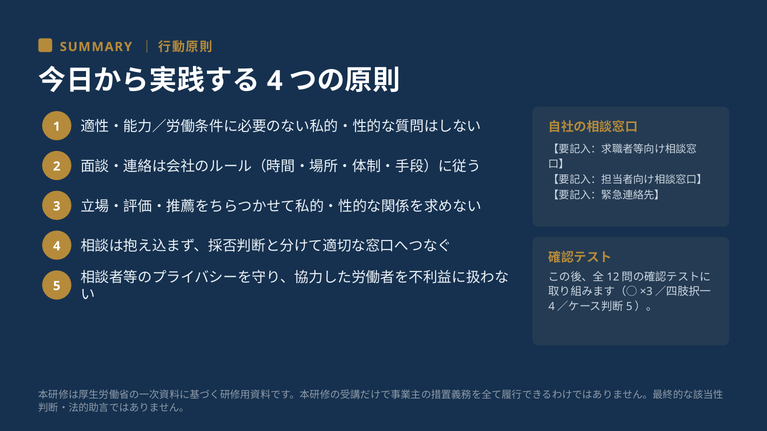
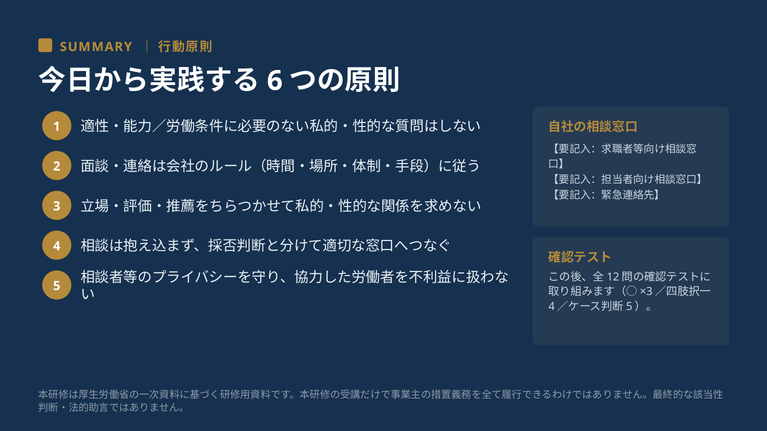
4 at (275, 81): 4 -> 6
